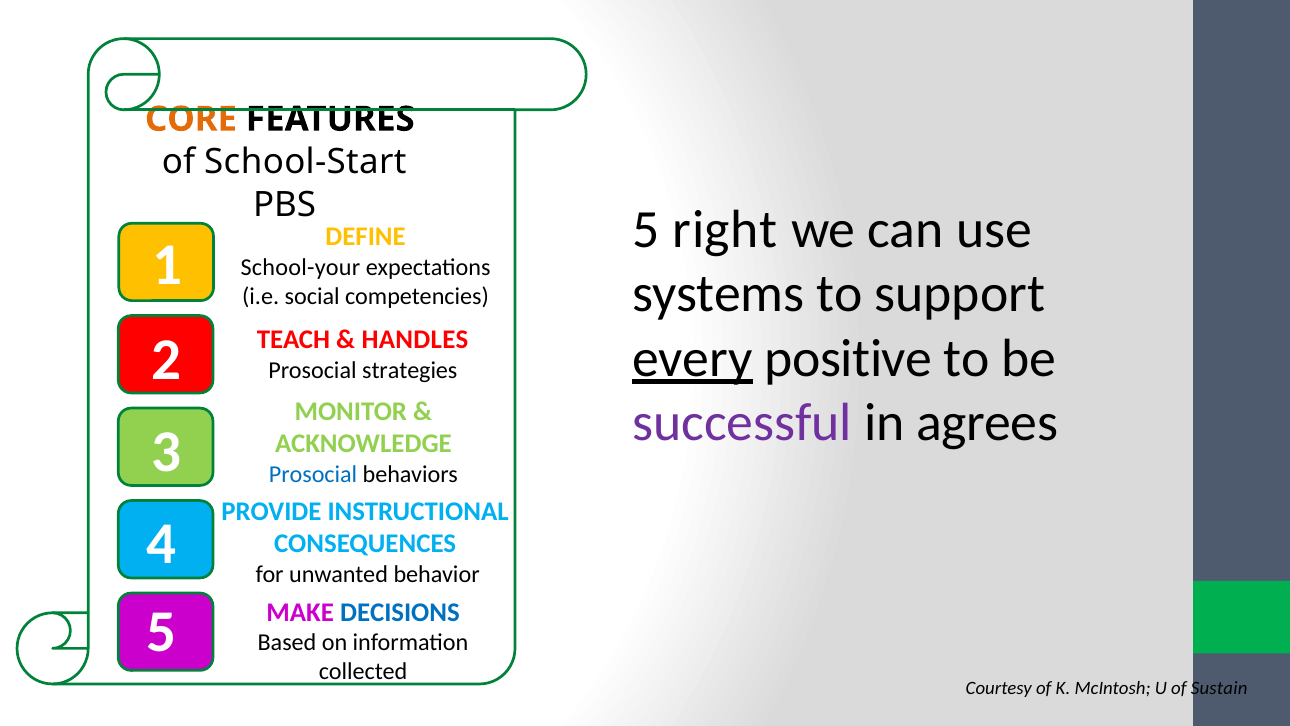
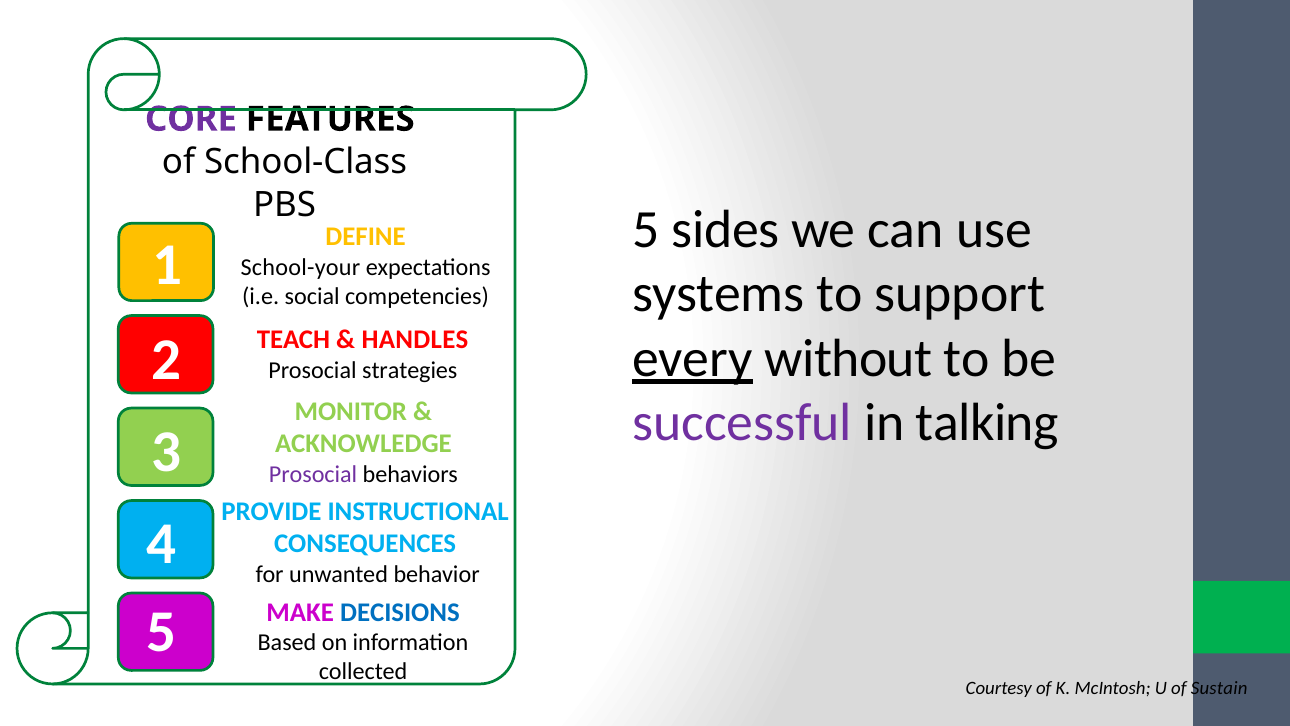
CORE colour: orange -> purple
School-Start: School-Start -> School-Class
right: right -> sides
positive: positive -> without
agrees: agrees -> talking
Prosocial at (313, 474) colour: blue -> purple
